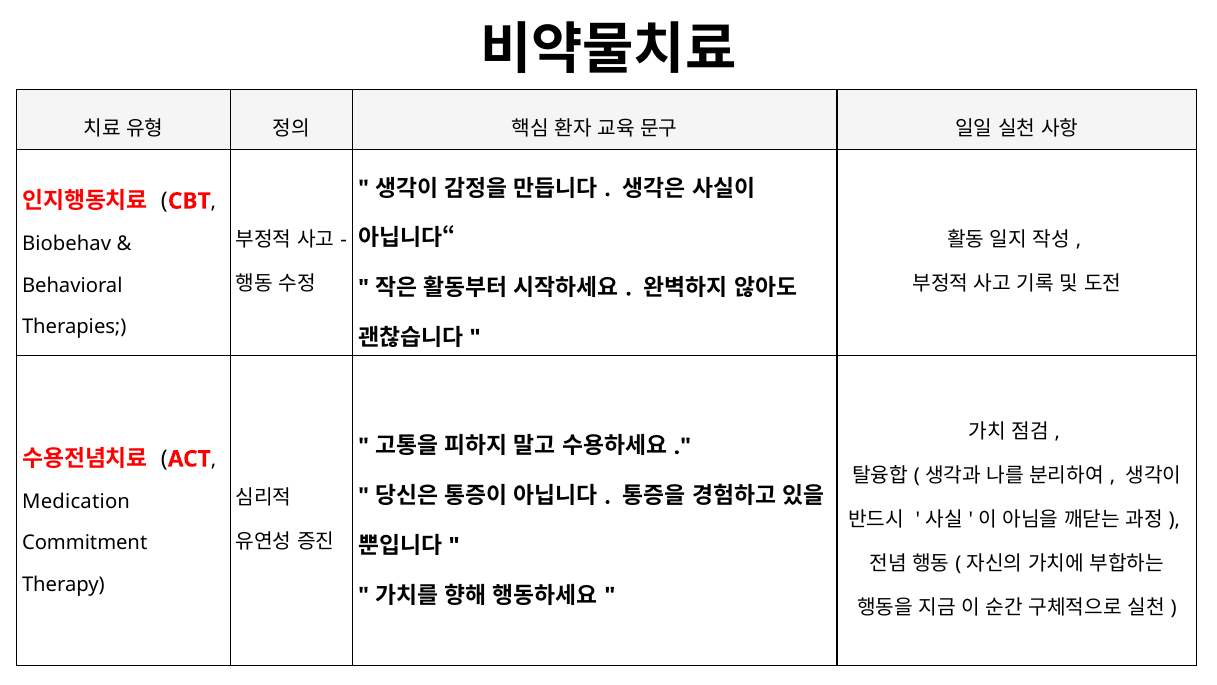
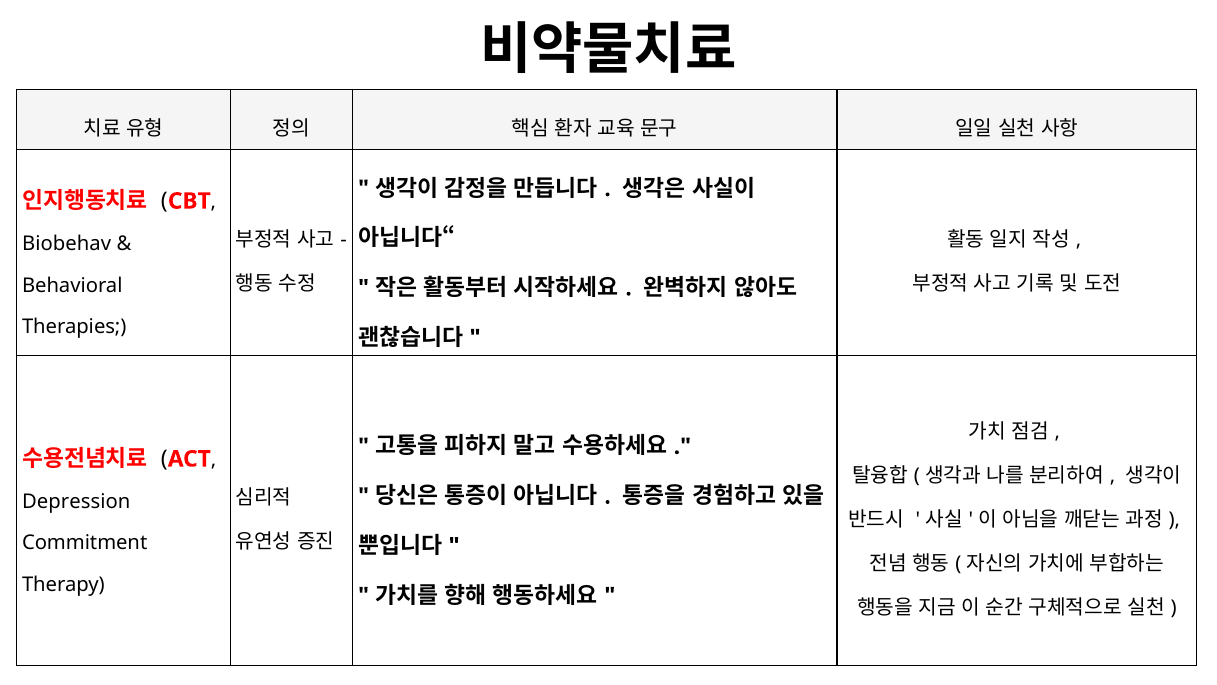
Medication: Medication -> Depression
